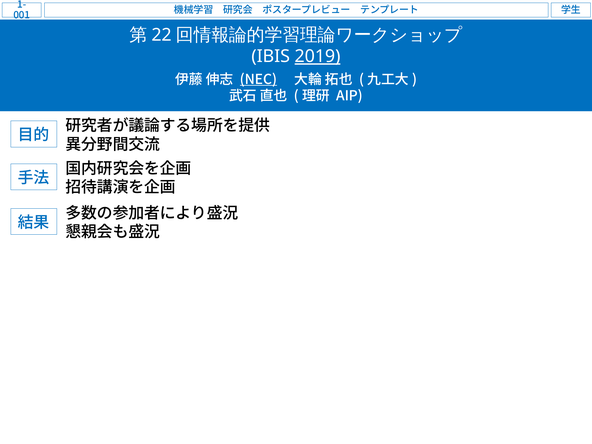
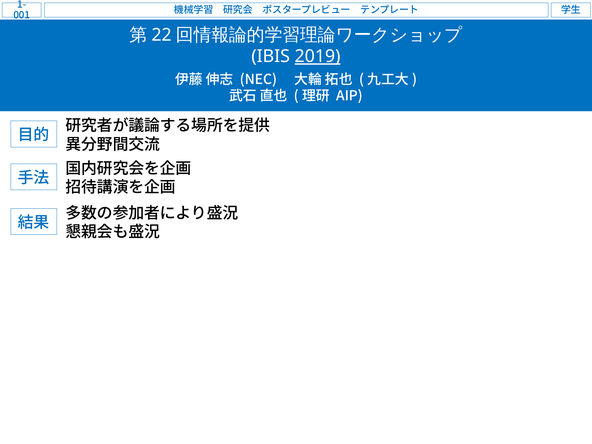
NEC underline: present -> none
